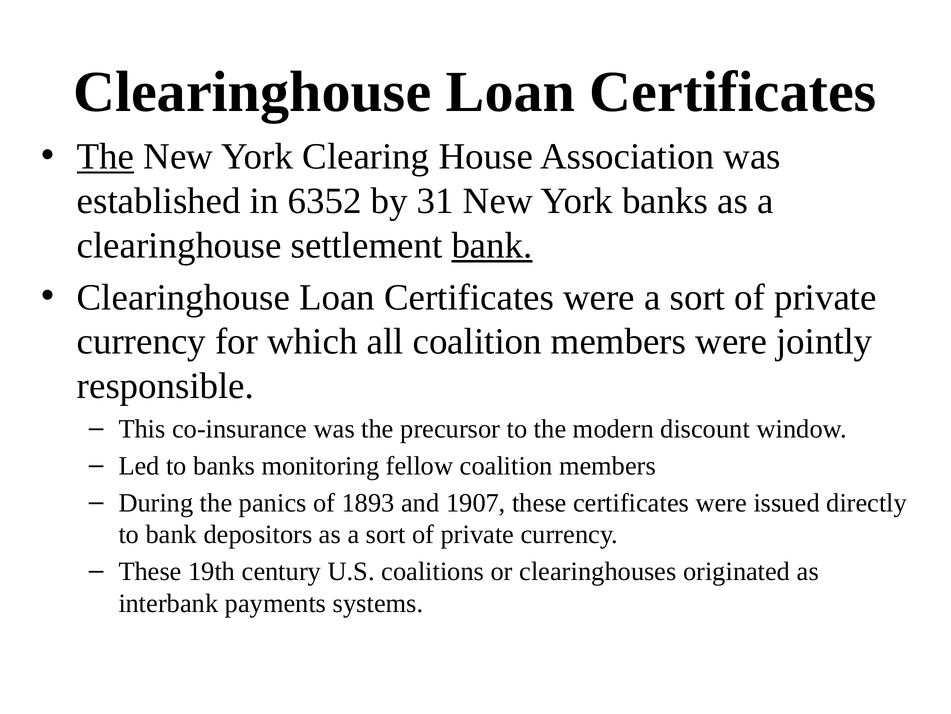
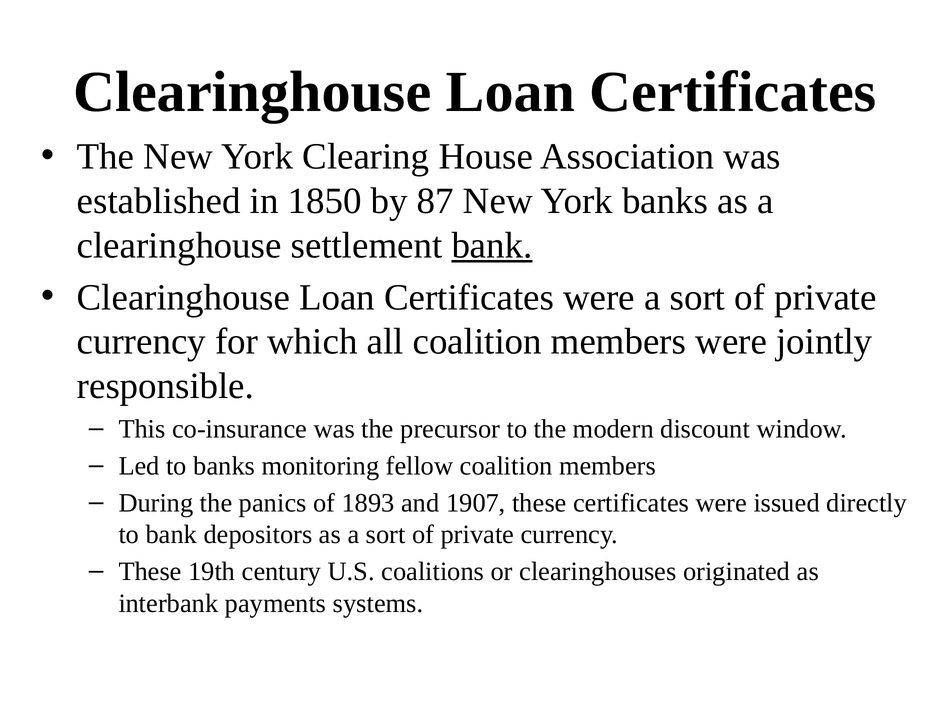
The at (106, 156) underline: present -> none
6352: 6352 -> 1850
31: 31 -> 87
